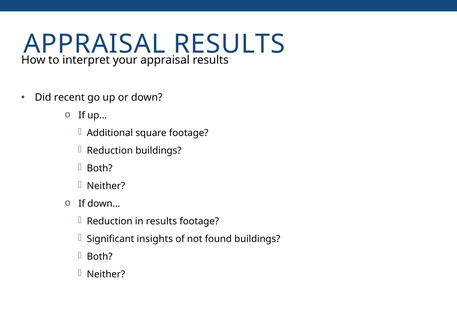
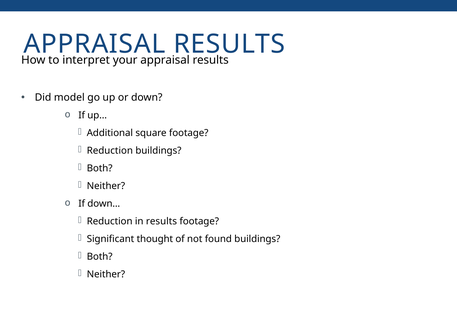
recent: recent -> model
insights: insights -> thought
